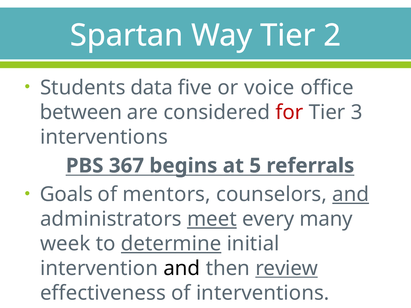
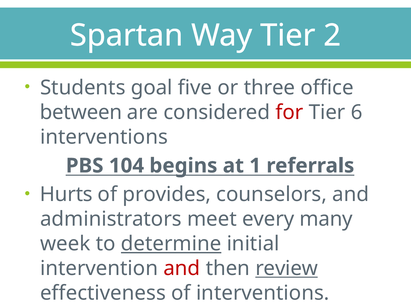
data: data -> goal
voice: voice -> three
3: 3 -> 6
367: 367 -> 104
5: 5 -> 1
Goals: Goals -> Hurts
mentors: mentors -> provides
and at (351, 195) underline: present -> none
meet underline: present -> none
and at (182, 269) colour: black -> red
